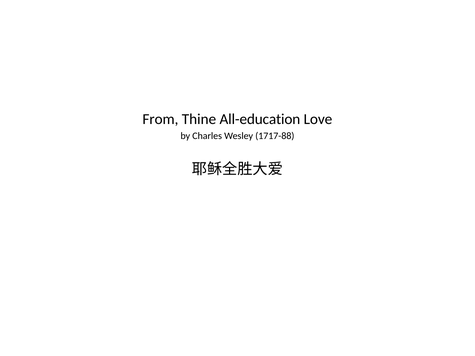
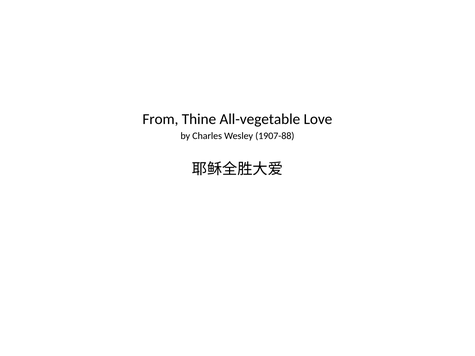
All-education: All-education -> All-vegetable
1717-88: 1717-88 -> 1907-88
